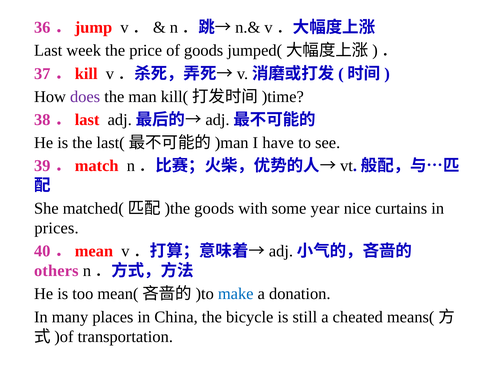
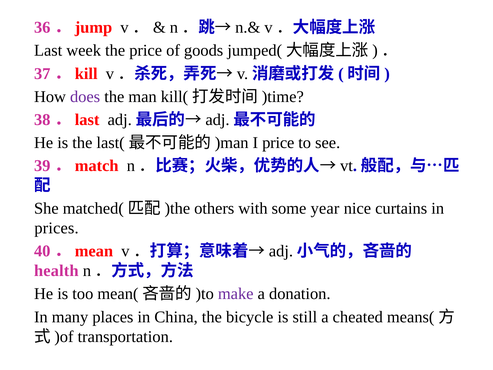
I have: have -> price
goods at (214, 208): goods -> others
others: others -> health
make colour: blue -> purple
